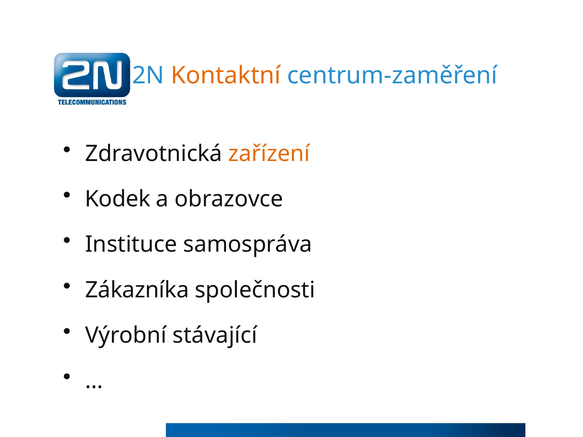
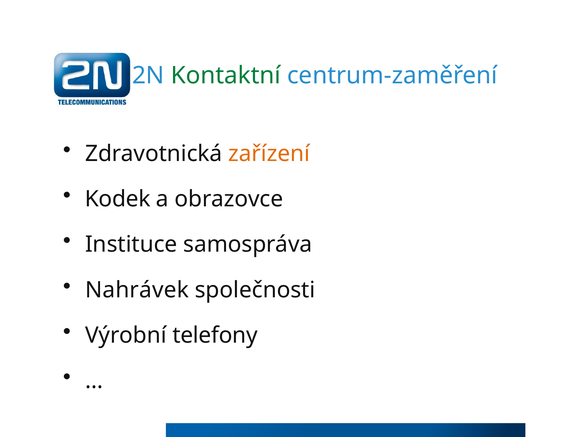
Kontaktní colour: orange -> green
Zákazníka: Zákazníka -> Nahrávek
stávající: stávající -> telefony
